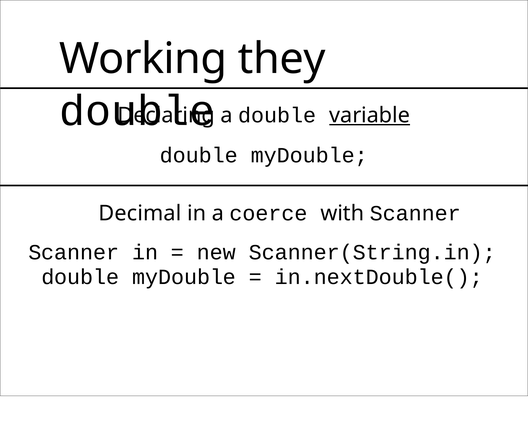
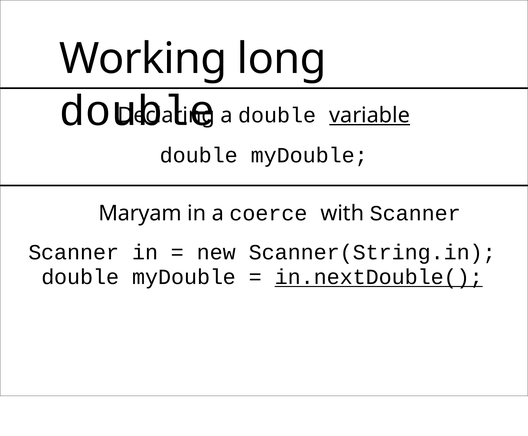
they: they -> long
Decimal: Decimal -> Maryam
in.nextDouble( underline: none -> present
